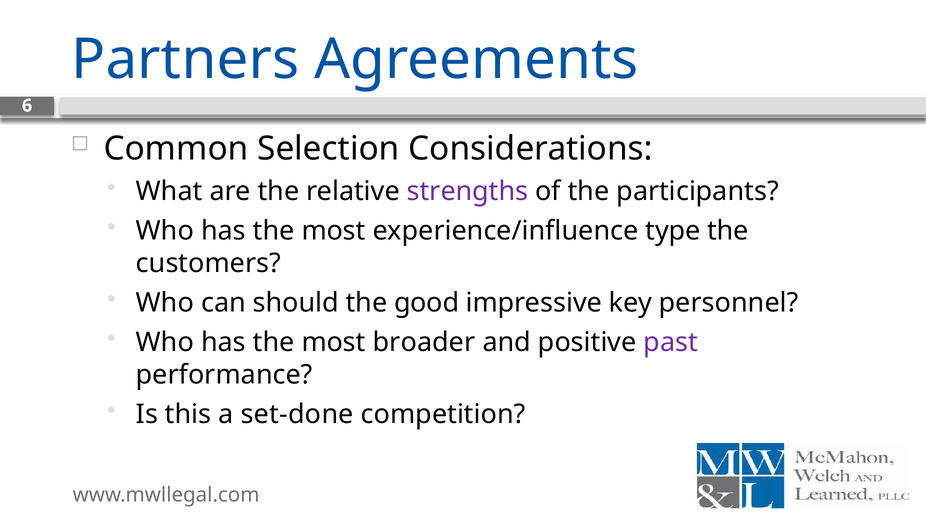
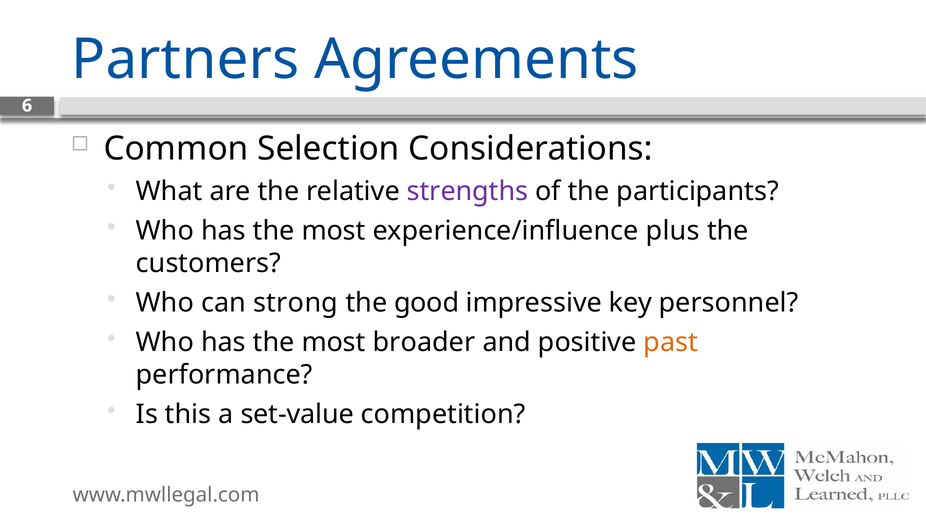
type: type -> plus
should: should -> strong
past colour: purple -> orange
set-done: set-done -> set-value
